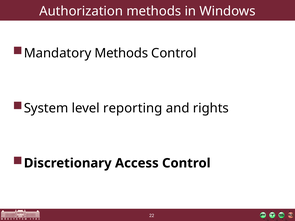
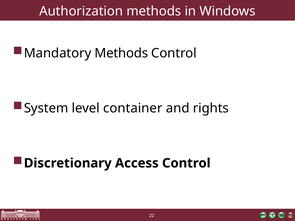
reporting: reporting -> container
